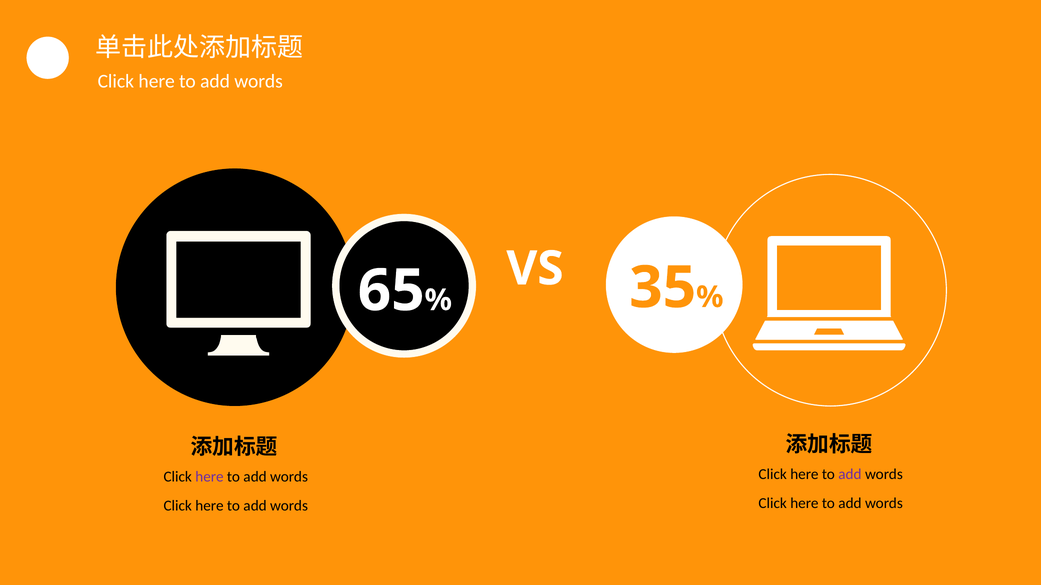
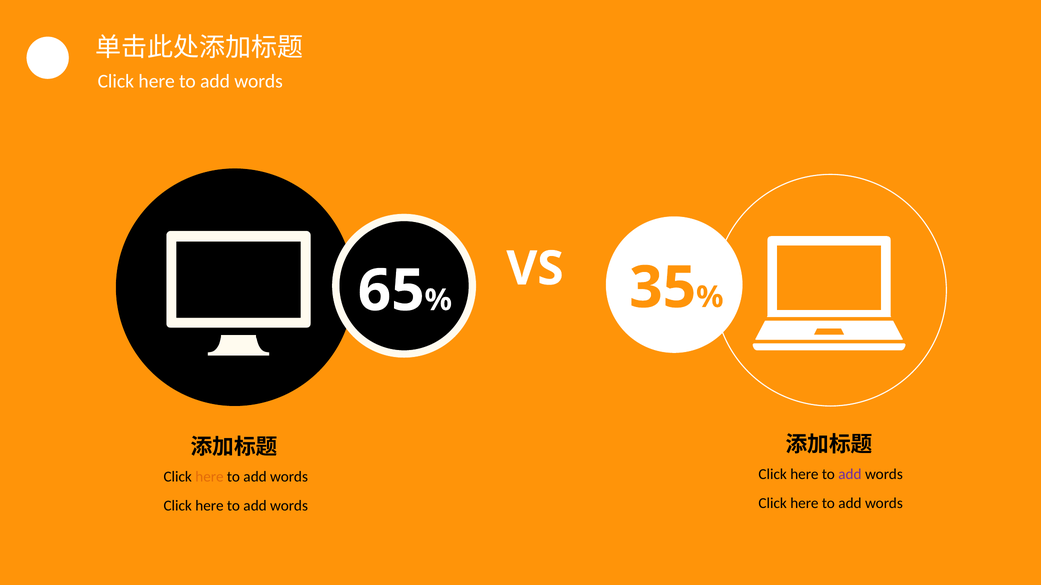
here at (209, 477) colour: purple -> orange
